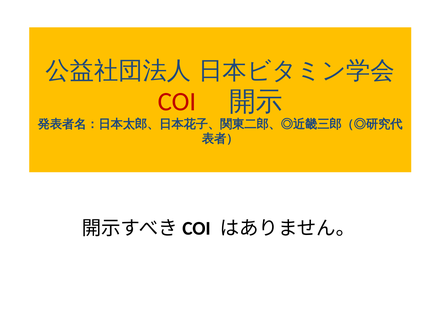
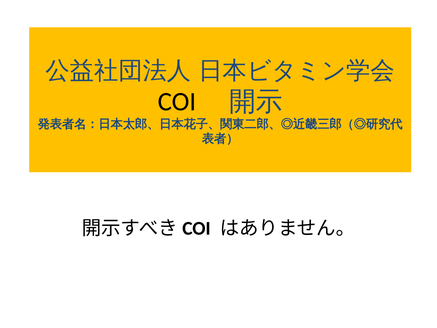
COI colour: red -> black
